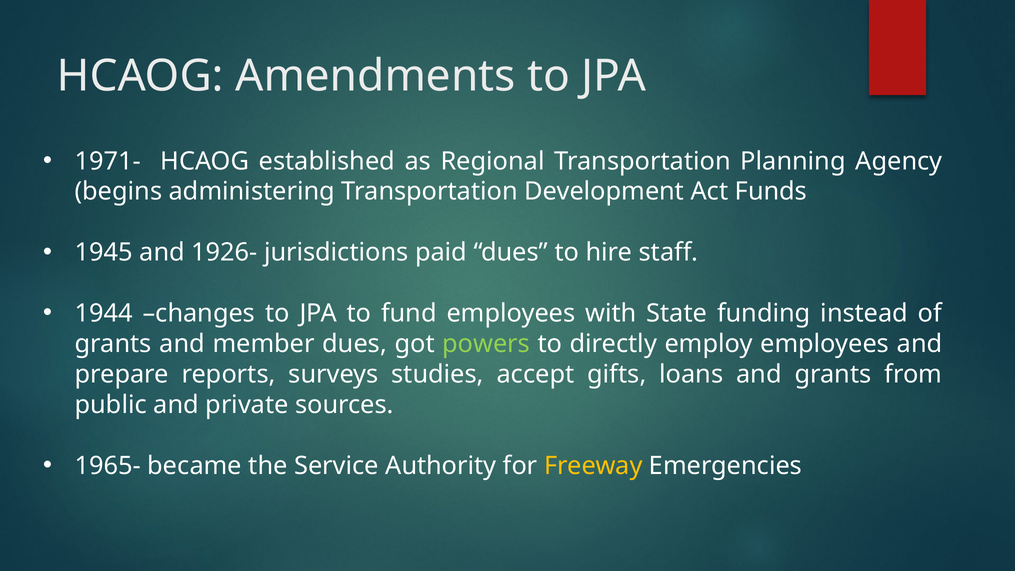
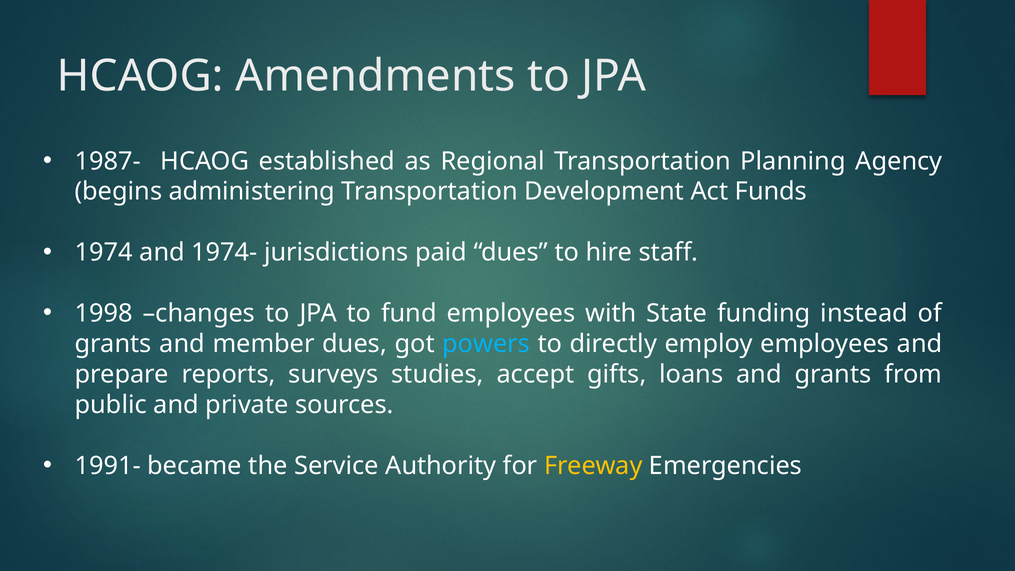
1971-: 1971- -> 1987-
1945: 1945 -> 1974
1926-: 1926- -> 1974-
1944: 1944 -> 1998
powers colour: light green -> light blue
1965-: 1965- -> 1991-
